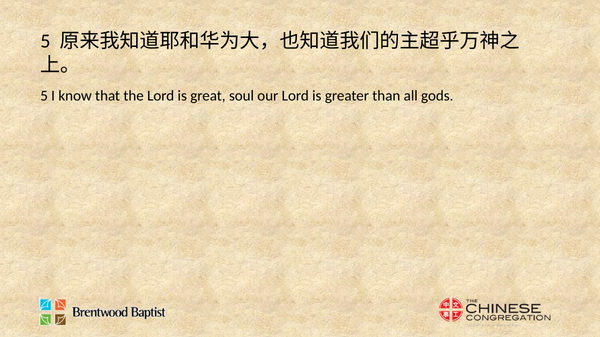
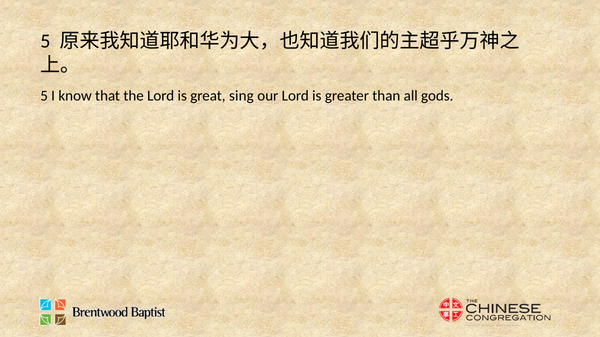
soul: soul -> sing
